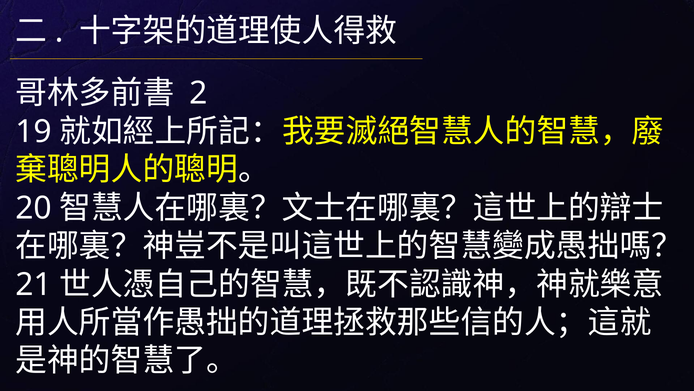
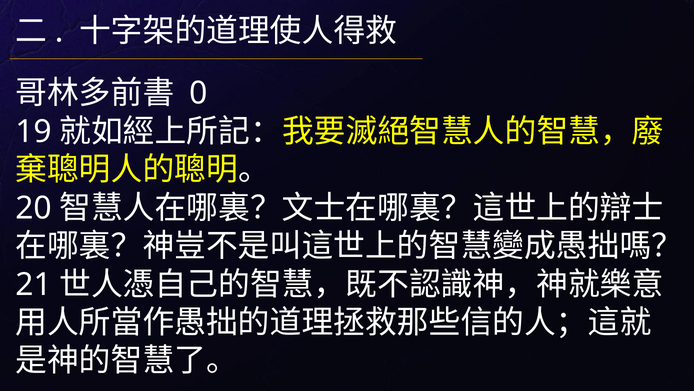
2: 2 -> 0
